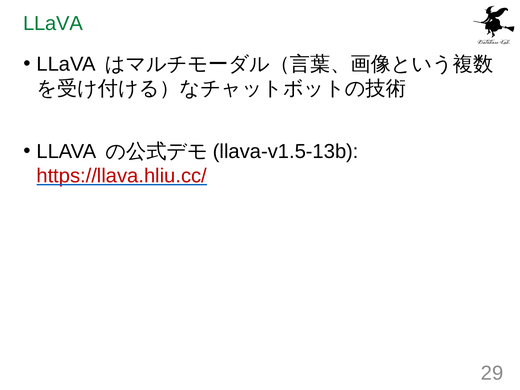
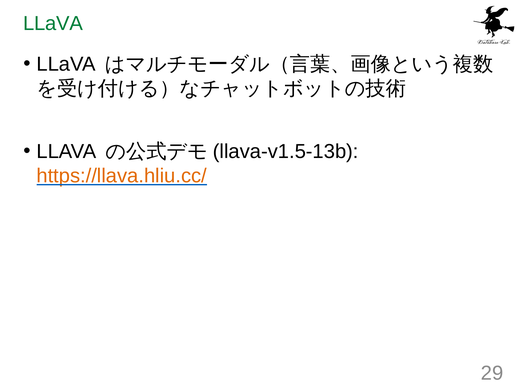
https://llava.hliu.cc/ colour: red -> orange
